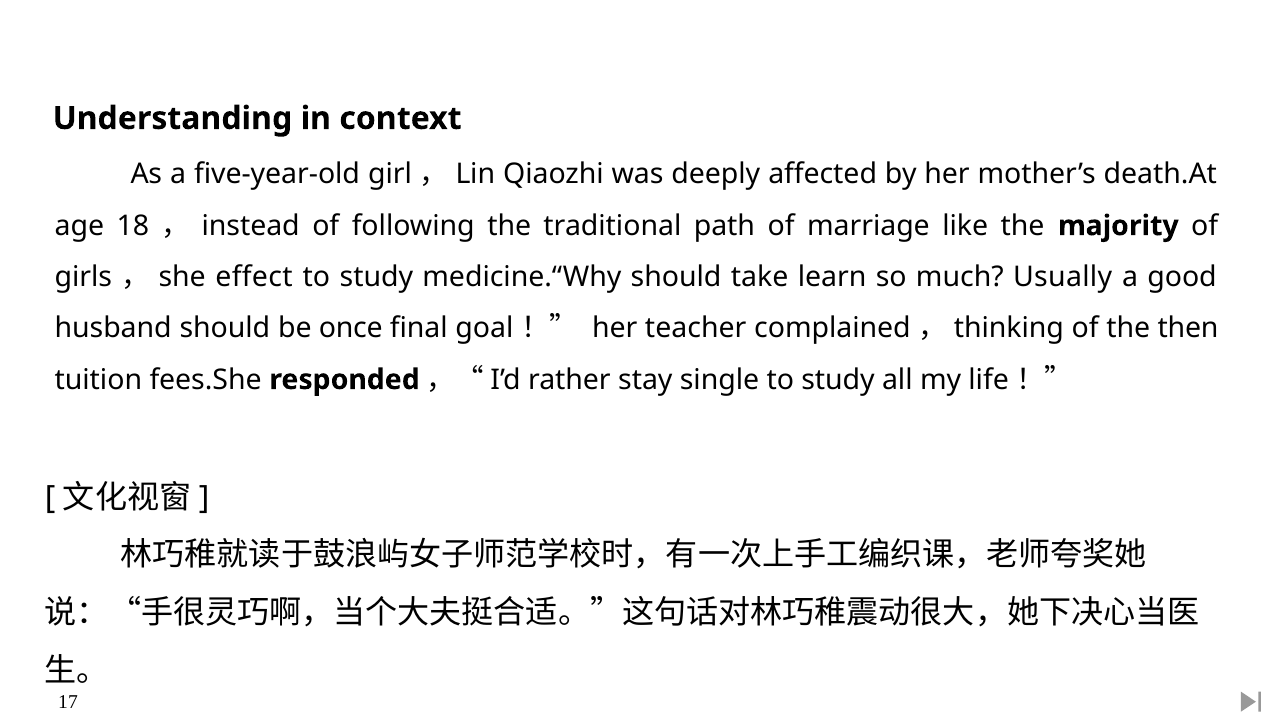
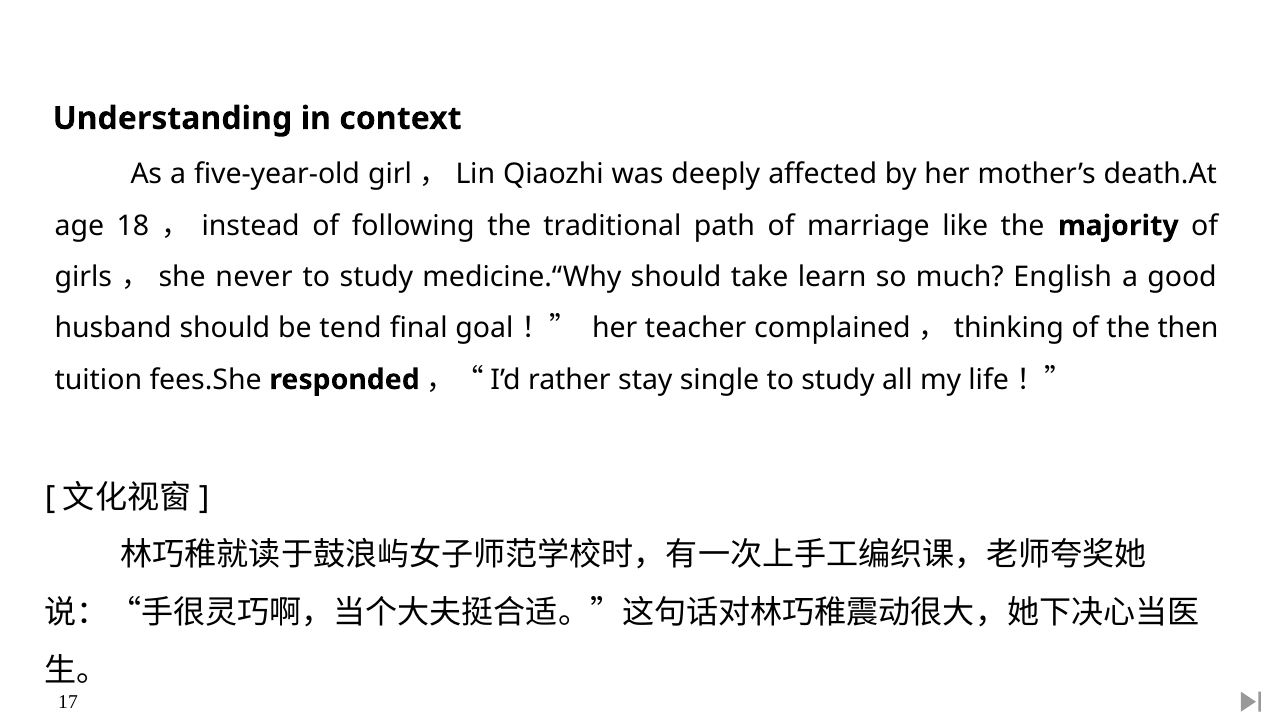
effect: effect -> never
Usually: Usually -> English
once: once -> tend
